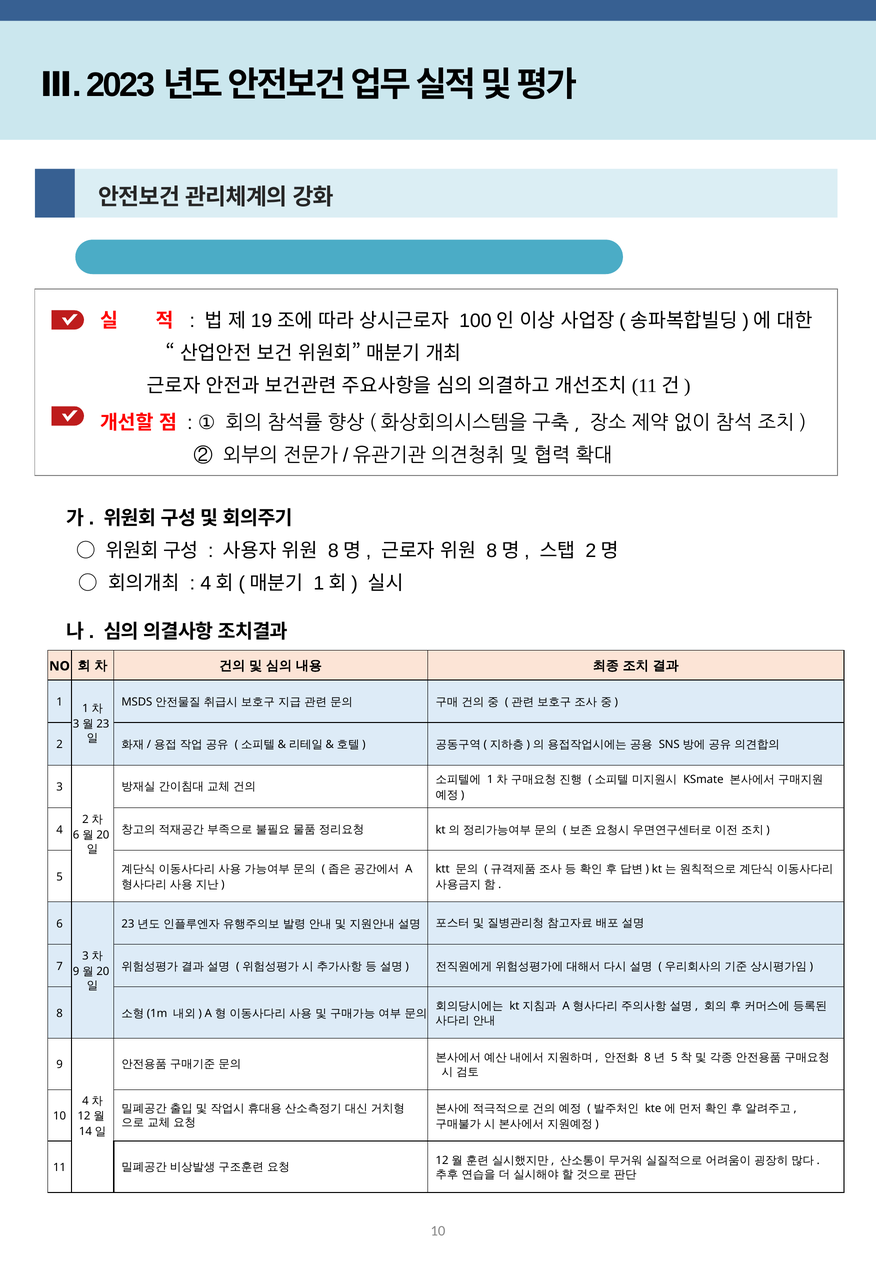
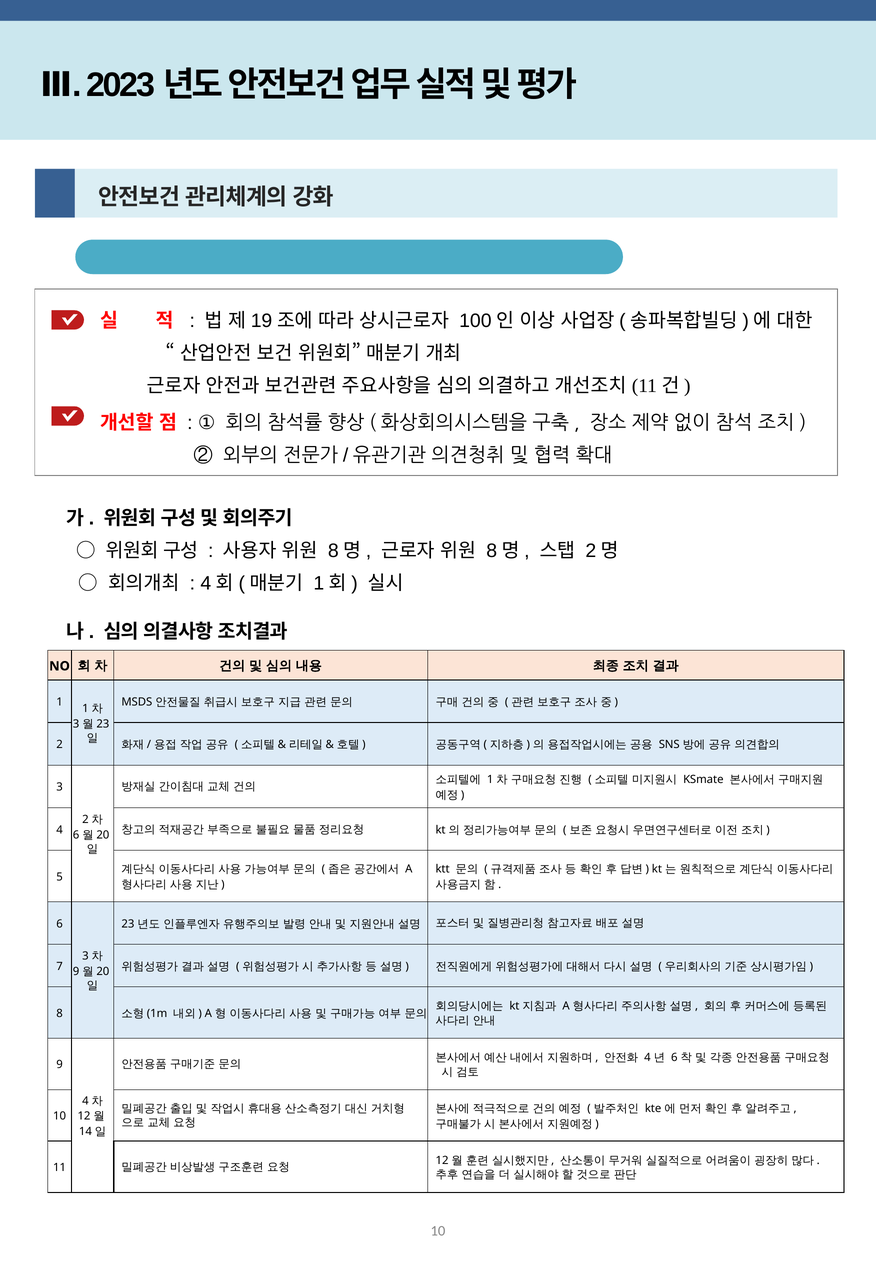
8 at (647, 1058): 8 -> 4
5 at (674, 1058): 5 -> 6
